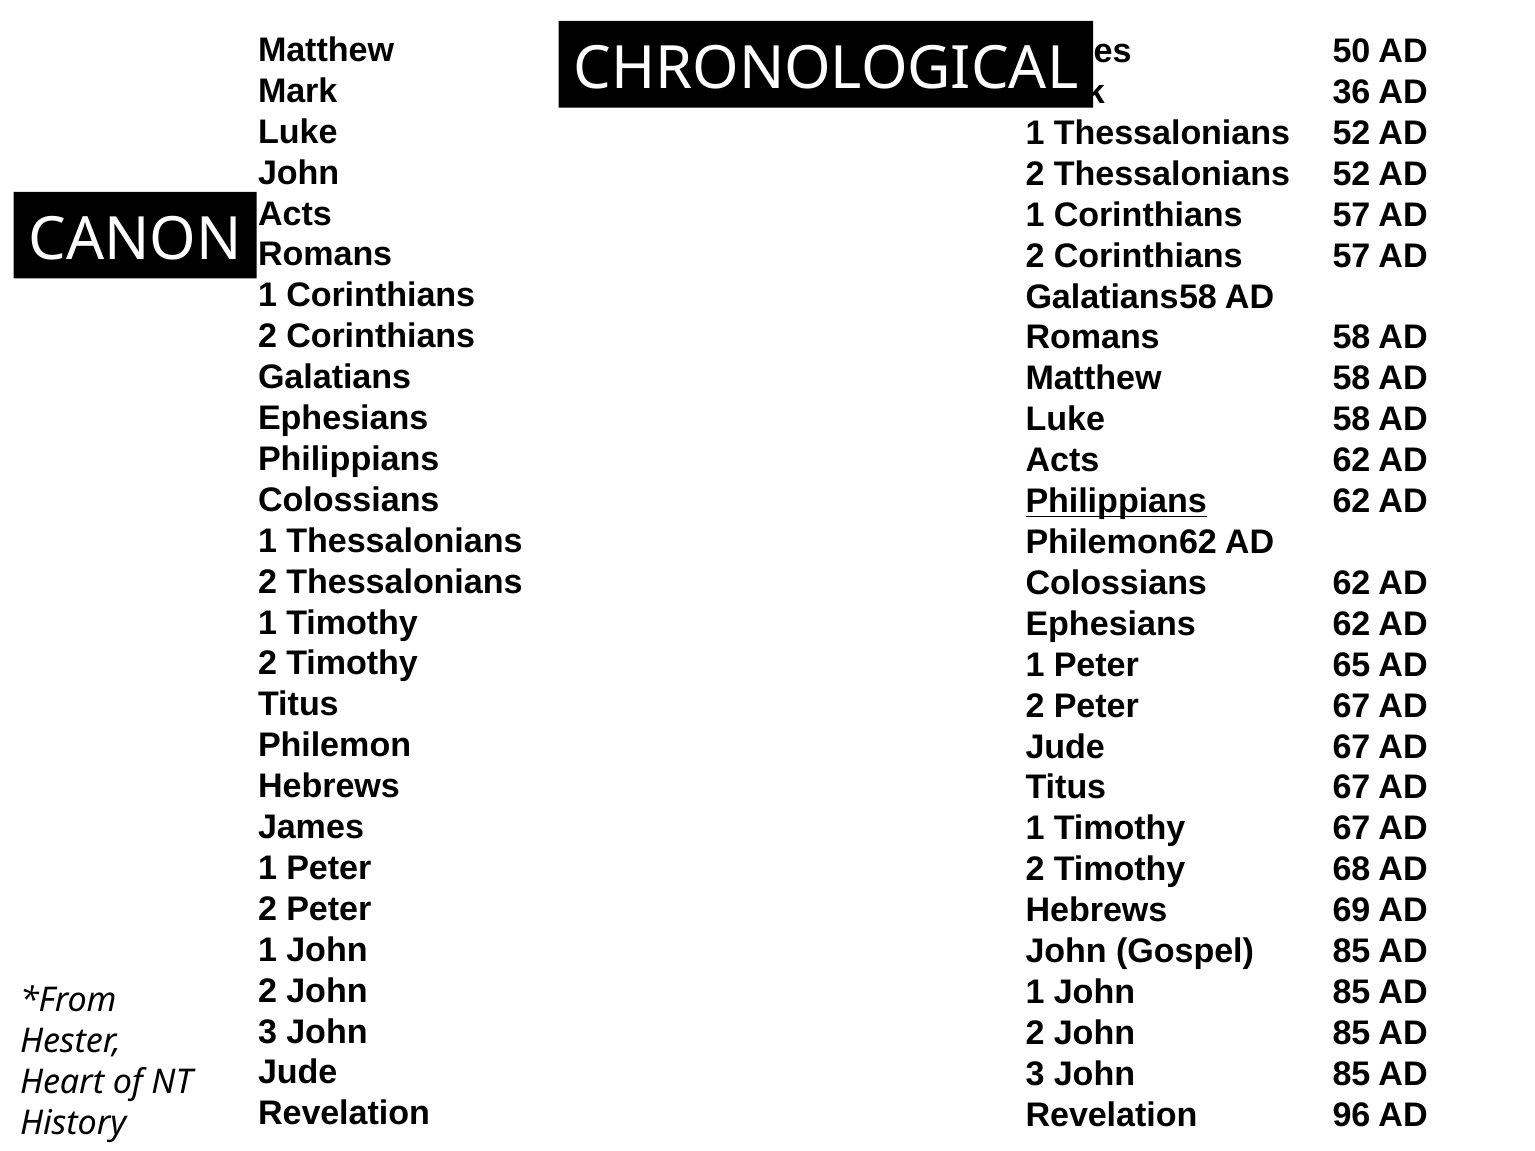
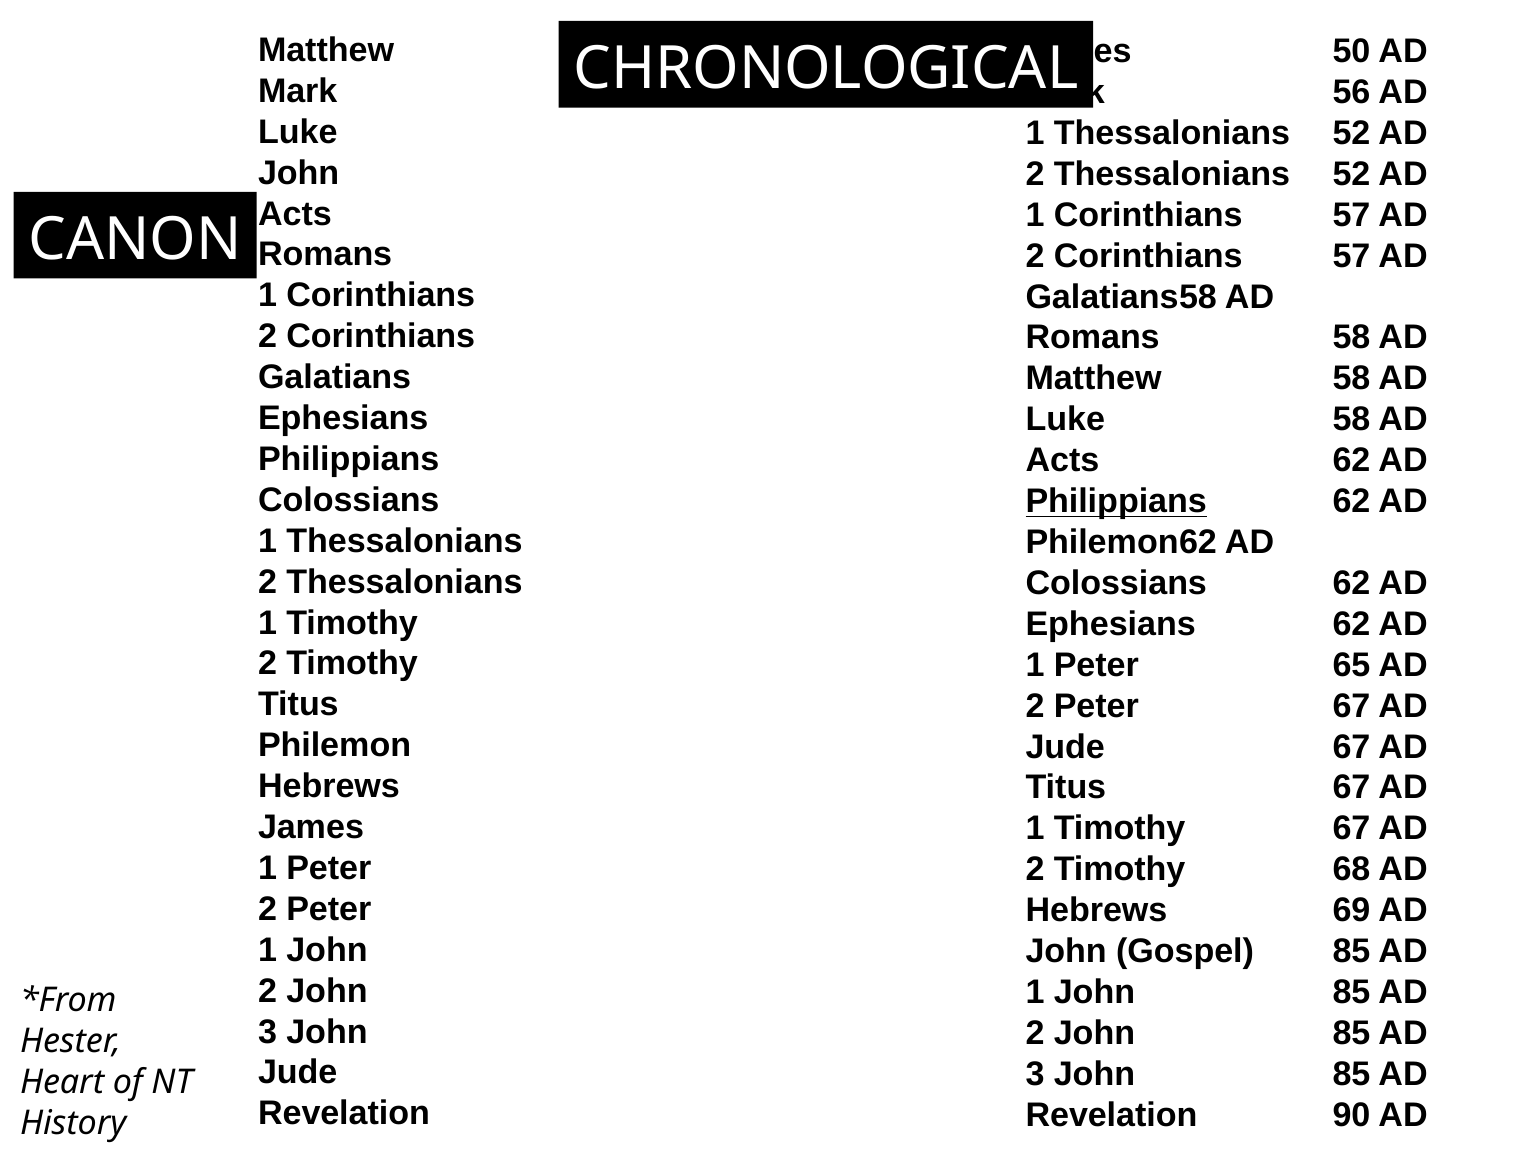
36: 36 -> 56
96: 96 -> 90
